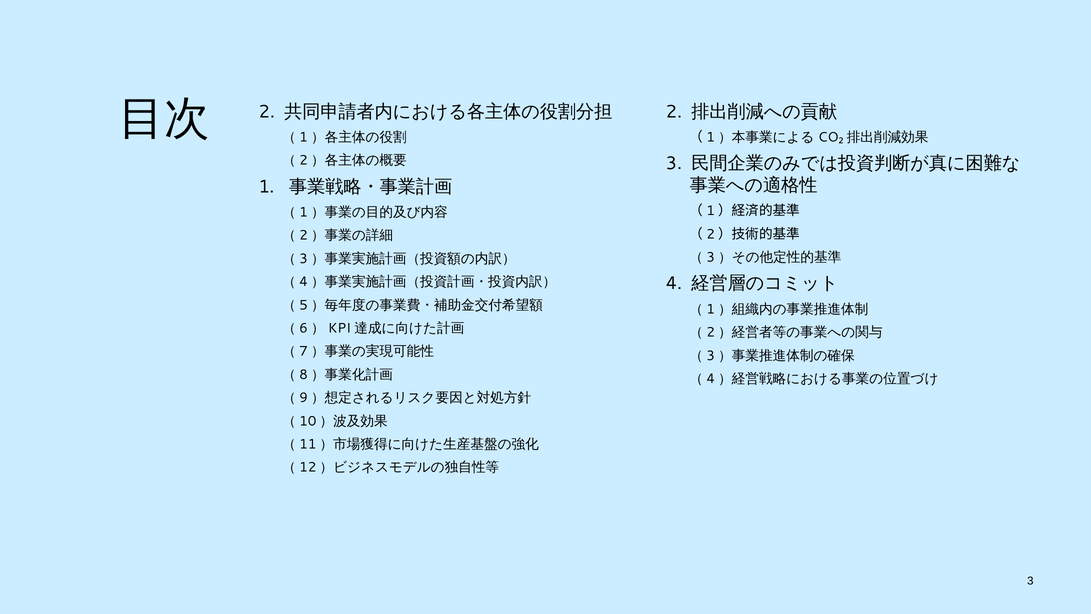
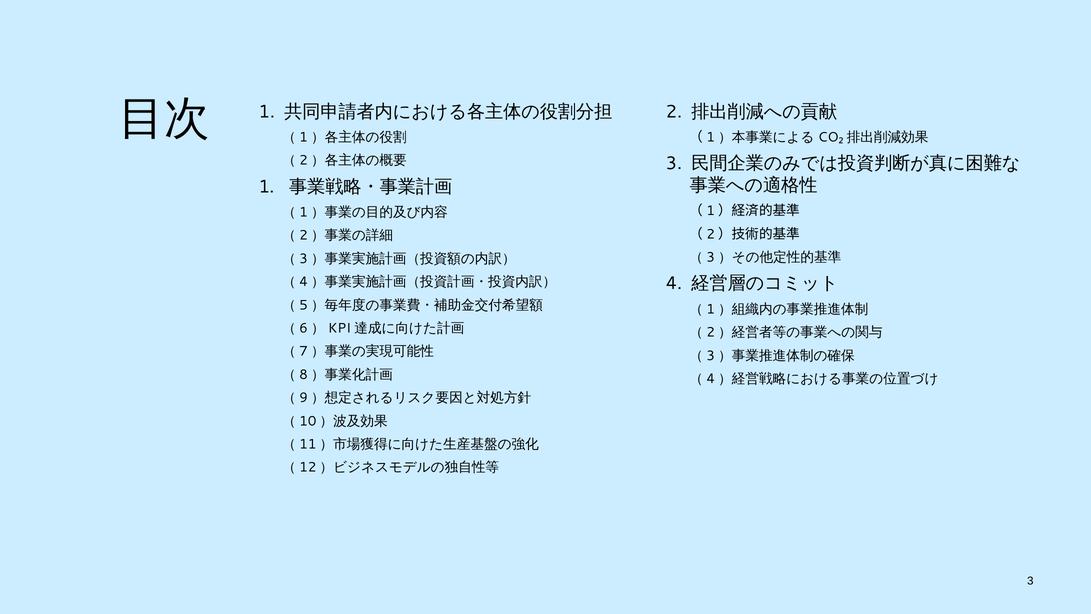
2 at (267, 111): 2 -> 1
